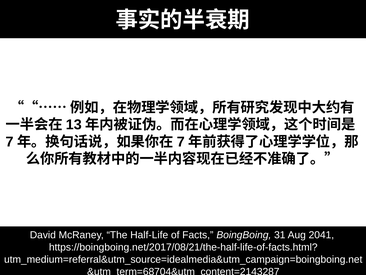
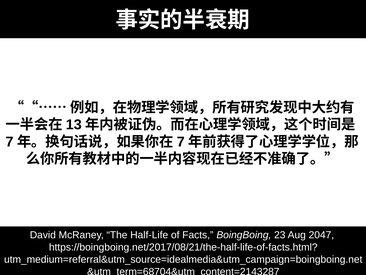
31: 31 -> 23
2041: 2041 -> 2047
